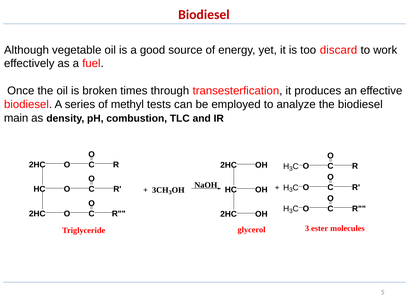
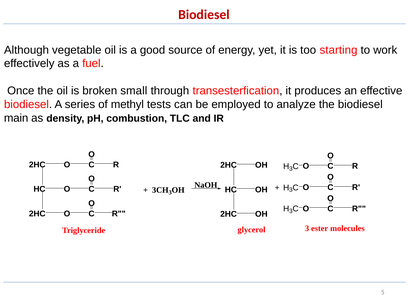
discard: discard -> starting
times: times -> small
